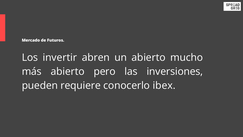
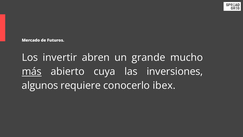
un abierto: abierto -> grande
más underline: none -> present
pero: pero -> cuya
pueden: pueden -> algunos
